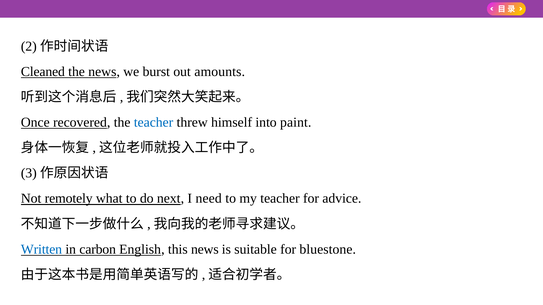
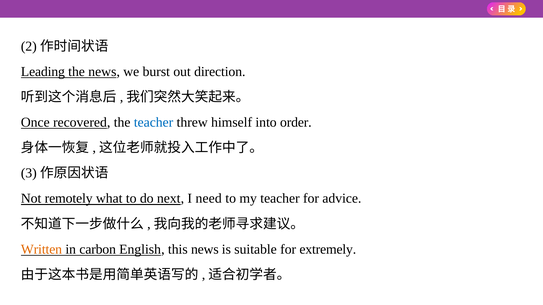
Cleaned: Cleaned -> Leading
amounts: amounts -> direction
paint: paint -> order
Written colour: blue -> orange
bluestone: bluestone -> extremely
